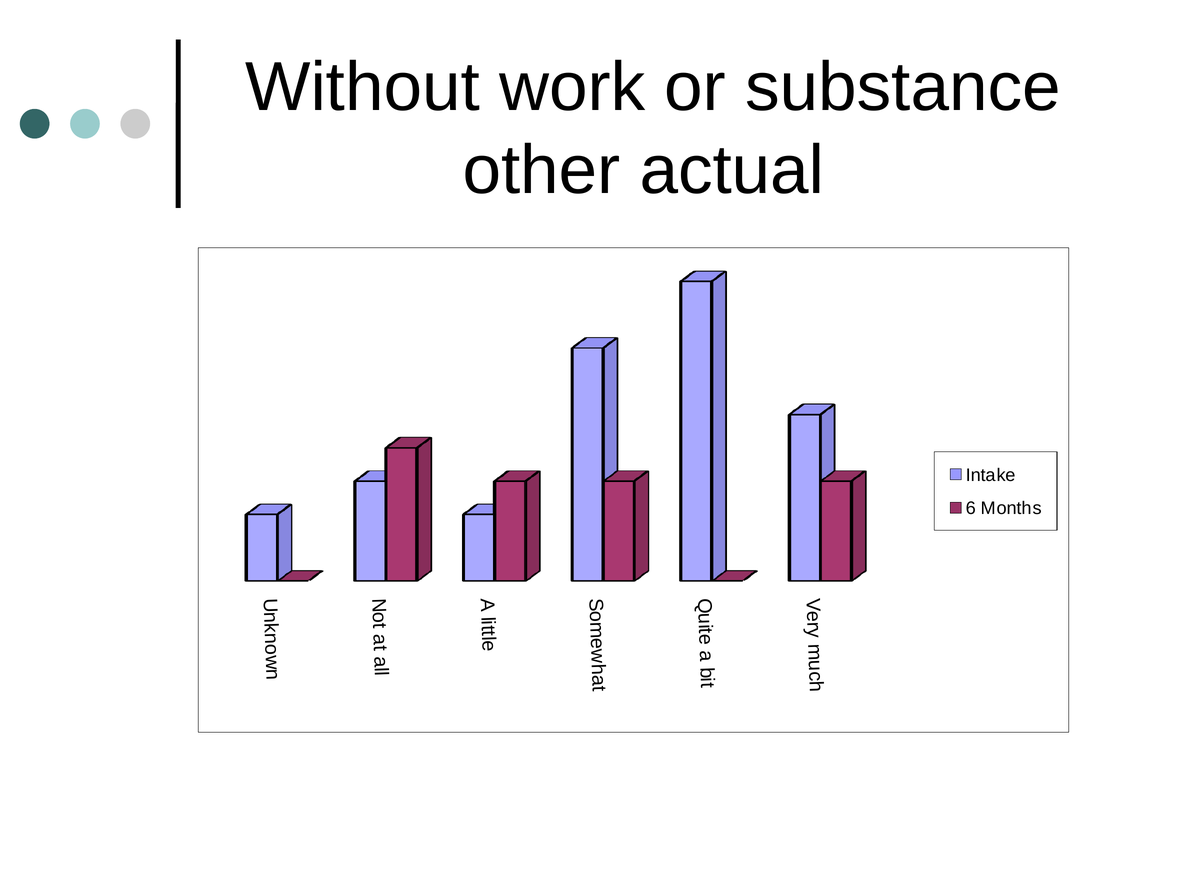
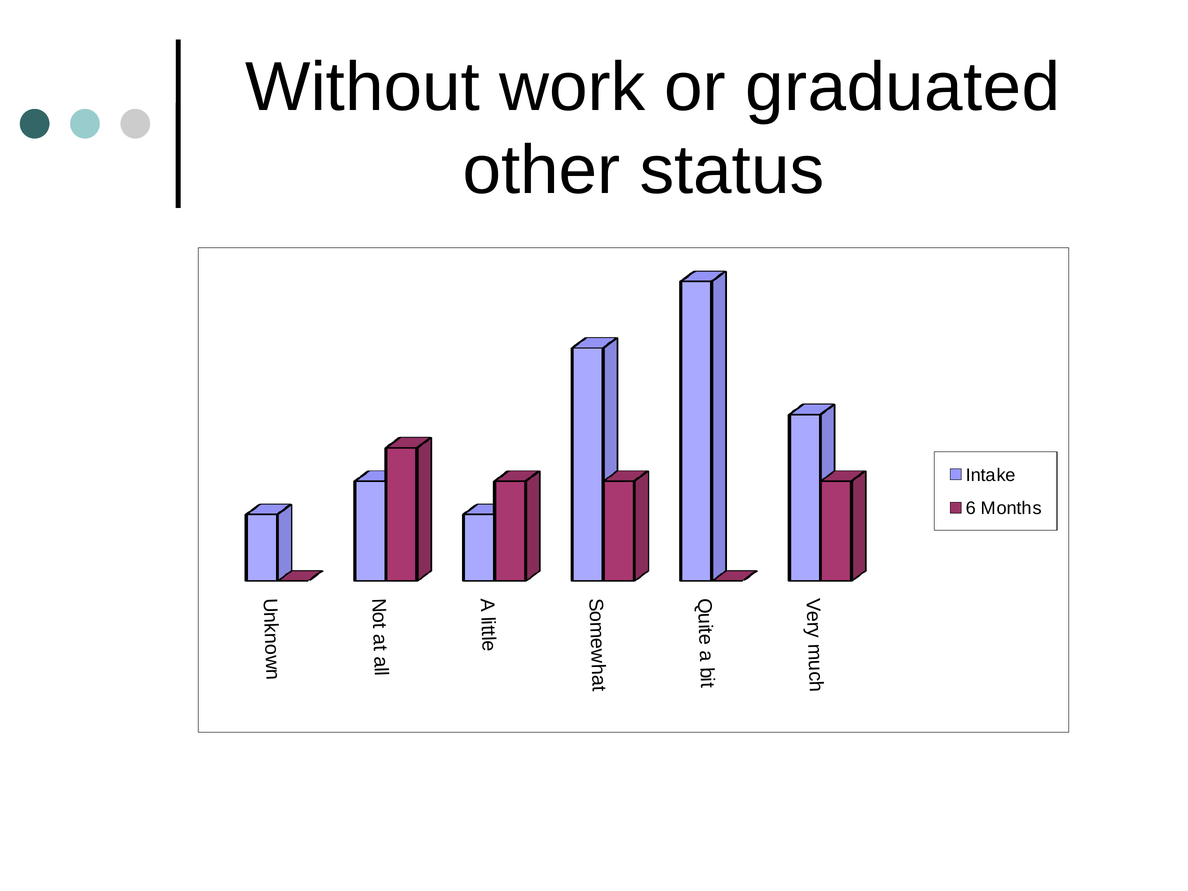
substance: substance -> graduated
actual: actual -> status
